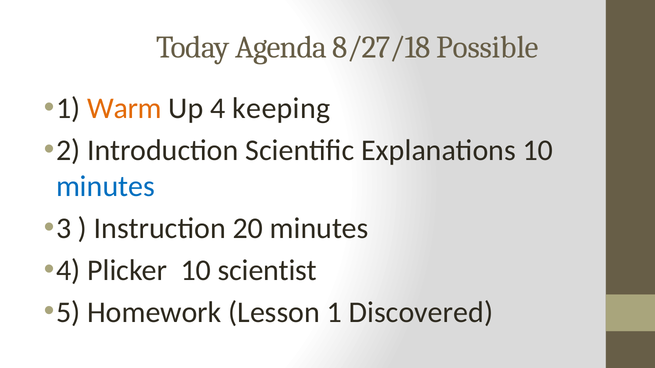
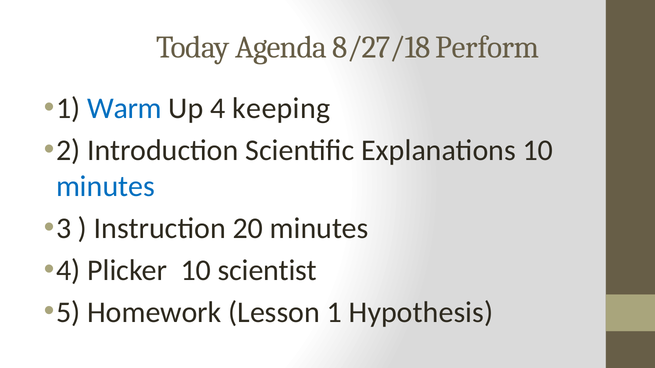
Possible: Possible -> Perform
Warm colour: orange -> blue
Discovered: Discovered -> Hypothesis
